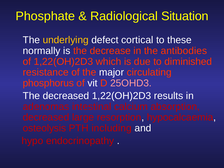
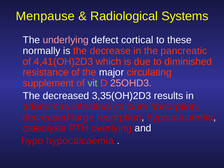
Phosphate: Phosphate -> Menpause
Situation: Situation -> Systems
underlying colour: yellow -> pink
antibodies: antibodies -> pancreatic
of 1,22(OH)2D3: 1,22(OH)2D3 -> 4,41(OH)2D3
phosphorus: phosphorus -> supplement
vit colour: white -> light green
decreased 1,22(OH)2D3: 1,22(OH)2D3 -> 3,35(OH)2D3
including: including -> overlying
hypo endocrinopathy: endocrinopathy -> hypocalcaemia
